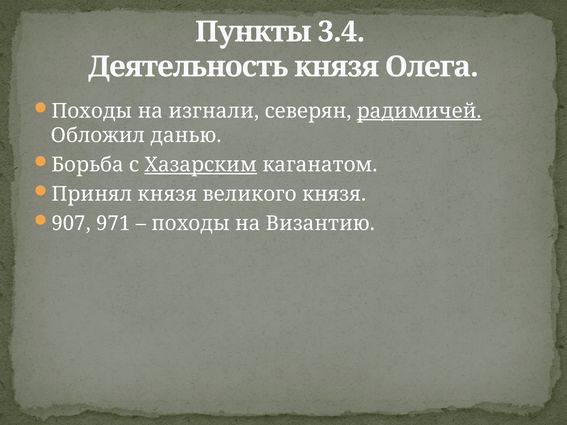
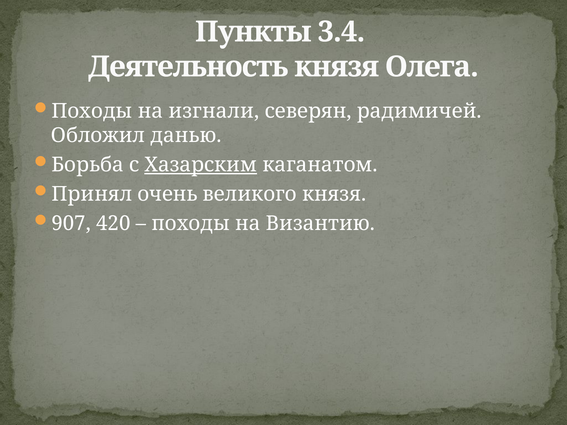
радимичей underline: present -> none
Принял князя: князя -> очень
971: 971 -> 420
